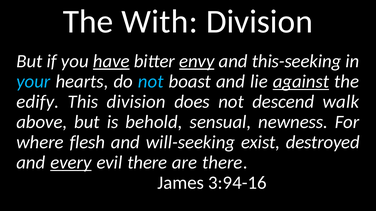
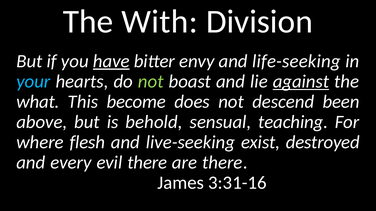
envy underline: present -> none
this-seeking: this-seeking -> life-seeking
not at (151, 82) colour: light blue -> light green
edify: edify -> what
This division: division -> become
walk: walk -> been
newness: newness -> teaching
will-seeking: will-seeking -> live-seeking
every underline: present -> none
3:94-16: 3:94-16 -> 3:31-16
